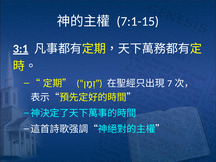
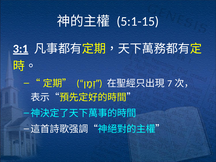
7:1-15: 7:1-15 -> 5:1-15
